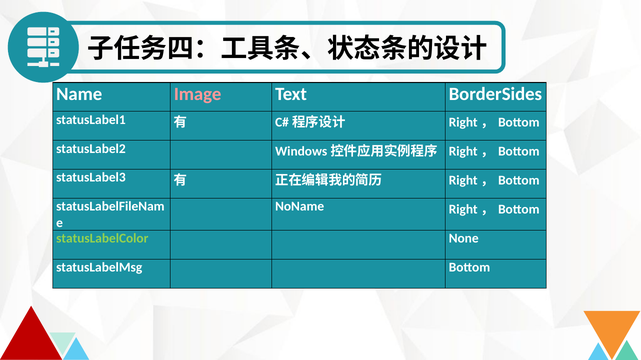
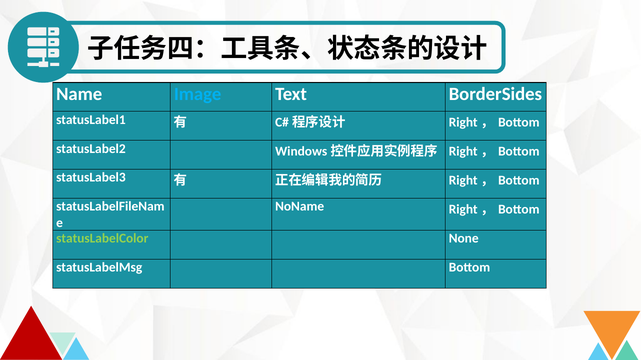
Image colour: pink -> light blue
